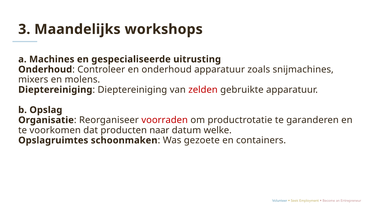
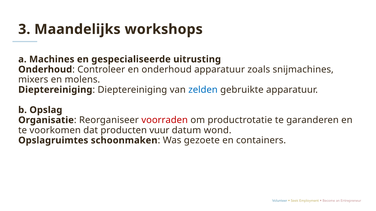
zelden colour: red -> blue
naar: naar -> vuur
welke: welke -> wond
